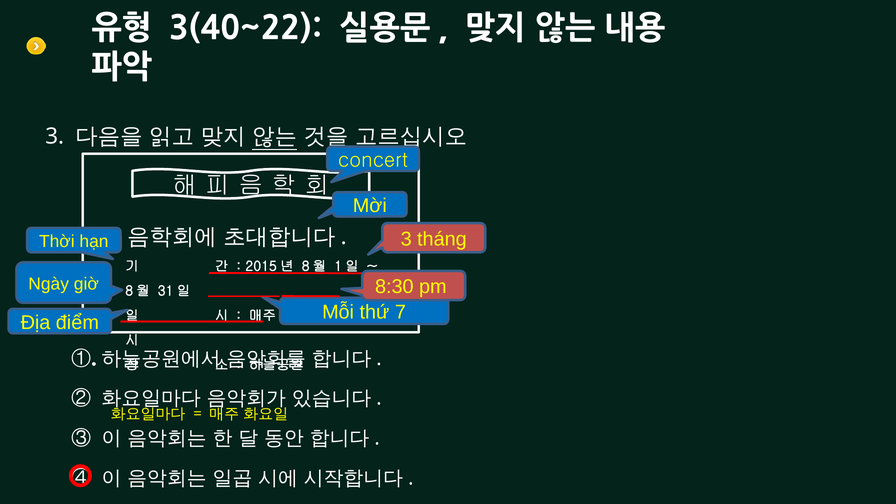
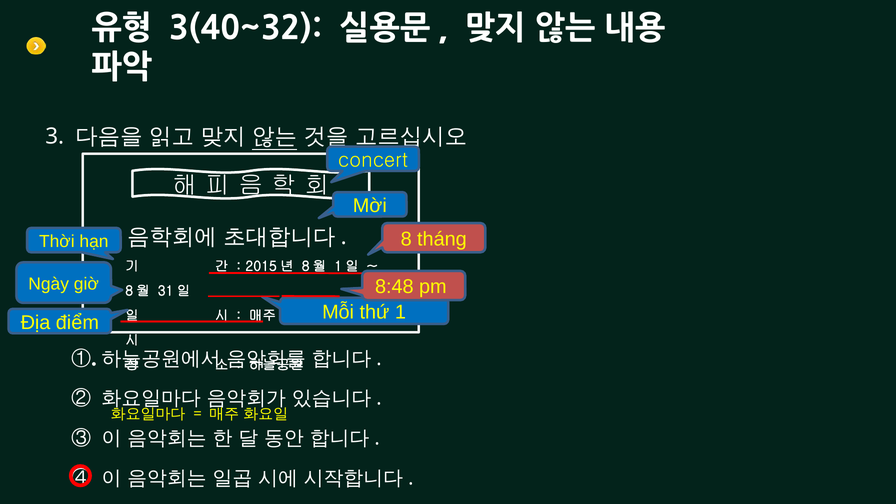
3(40~22: 3(40~22 -> 3(40~32
hạn 3: 3 -> 8
8:30: 8:30 -> 8:48
7: 7 -> 1
